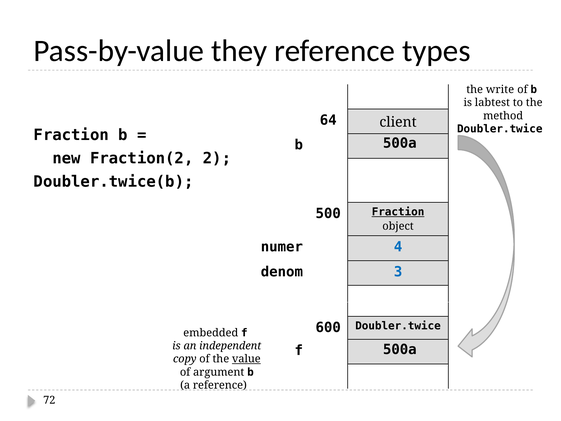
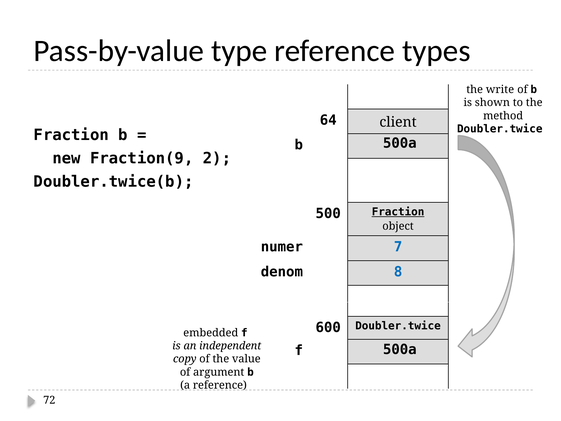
they: they -> type
labtest: labtest -> shown
Fraction(2: Fraction(2 -> Fraction(9
4: 4 -> 7
3: 3 -> 8
value underline: present -> none
